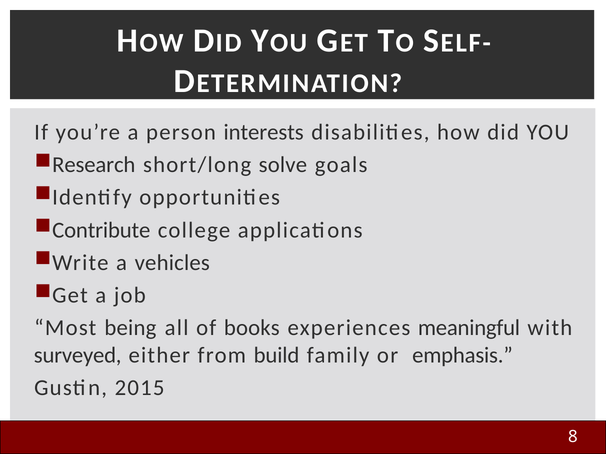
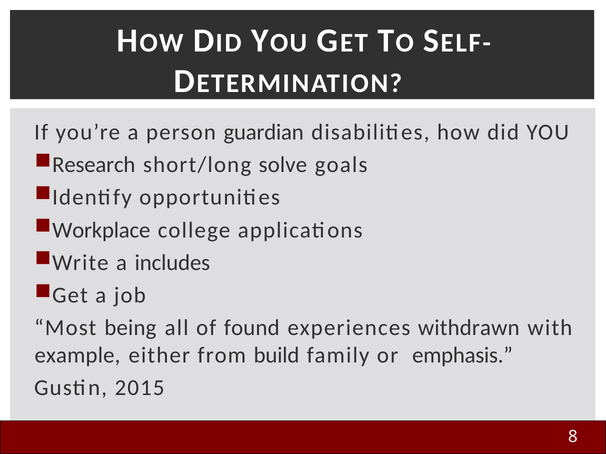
interests: interests -> guardian
Contribute: Contribute -> Workplace
vehicles: vehicles -> includes
books: books -> found
meaningful: meaningful -> withdrawn
surveyed: surveyed -> example
